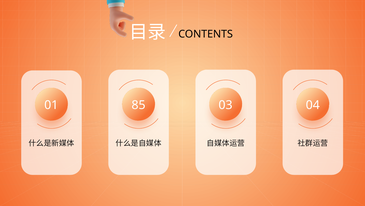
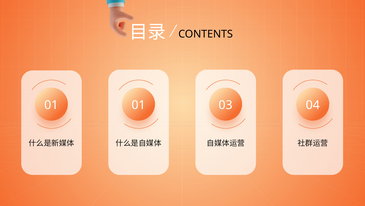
01 85: 85 -> 01
